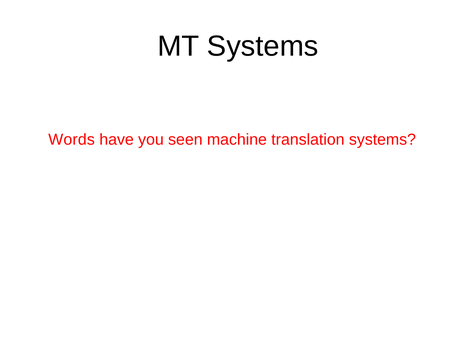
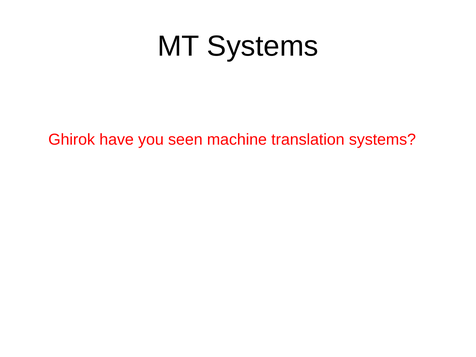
Words: Words -> Ghirok
